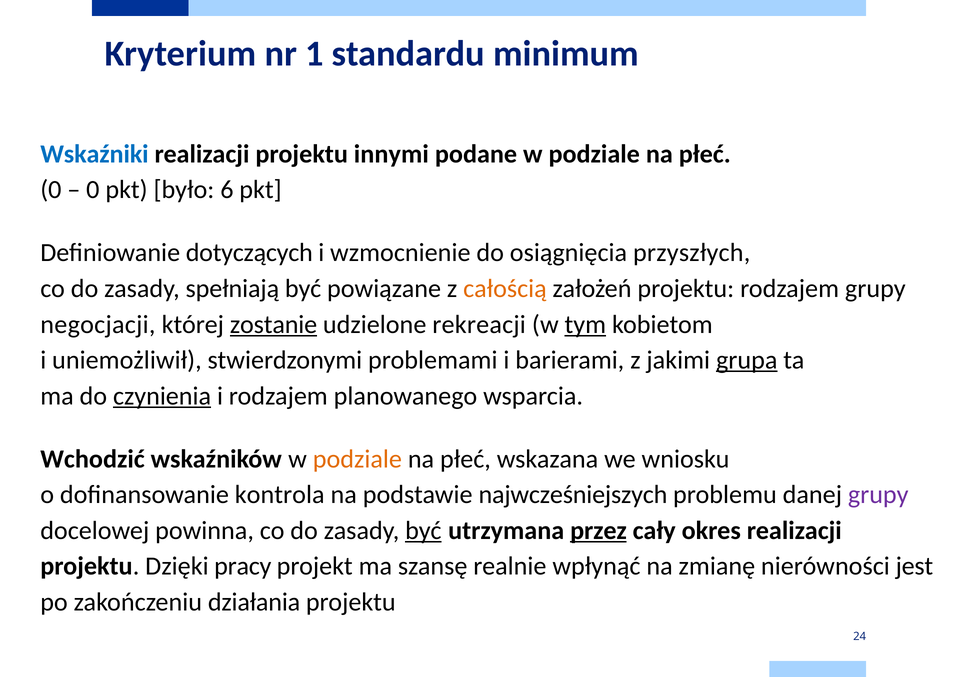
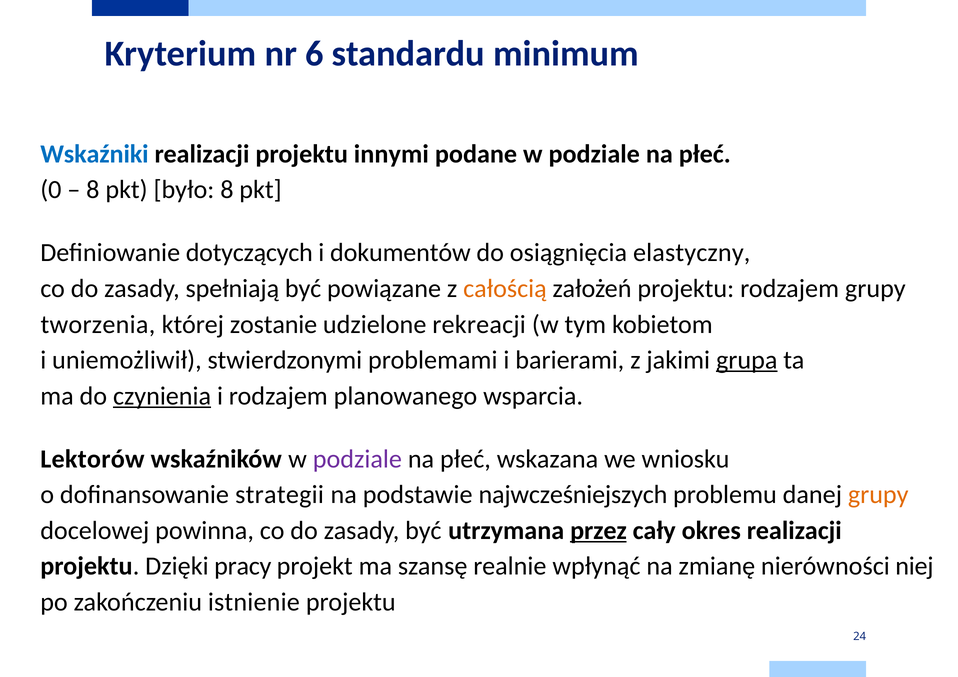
1: 1 -> 6
0 at (93, 190): 0 -> 8
było 6: 6 -> 8
wzmocnienie: wzmocnienie -> dokumentów
przyszłych: przyszłych -> elastyczny
negocjacji: negocjacji -> tworzenia
zostanie underline: present -> none
tym underline: present -> none
Wchodzić: Wchodzić -> Lektorów
podziale at (357, 459) colour: orange -> purple
kontrola: kontrola -> strategii
grupy at (878, 495) colour: purple -> orange
być at (423, 531) underline: present -> none
jest: jest -> niej
działania: działania -> istnienie
